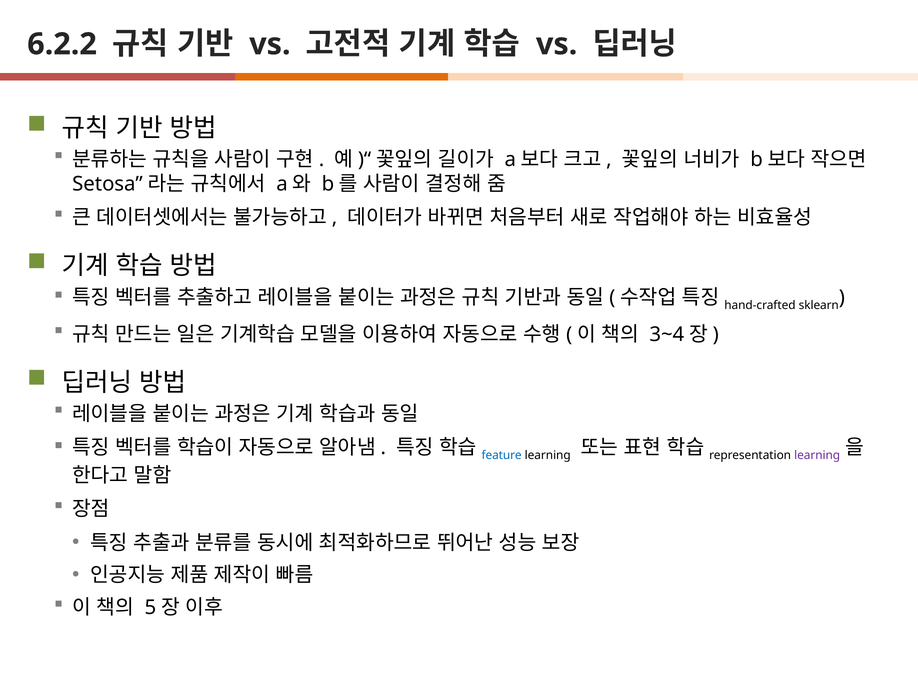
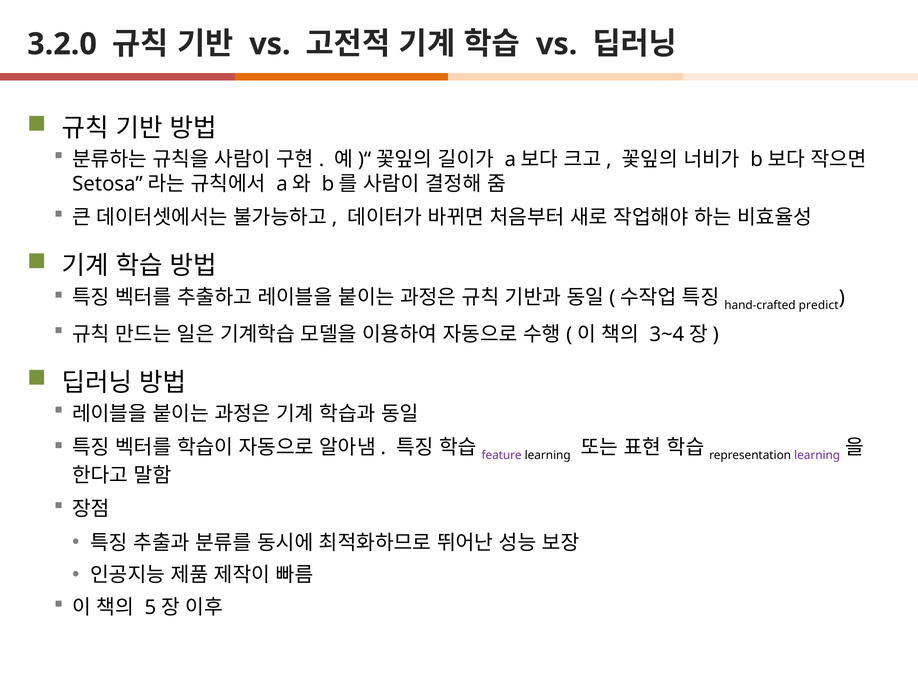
6.2.2: 6.2.2 -> 3.2.0
sklearn: sklearn -> predict
feature colour: blue -> purple
